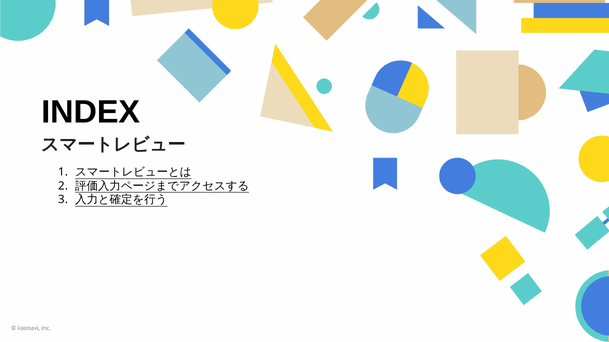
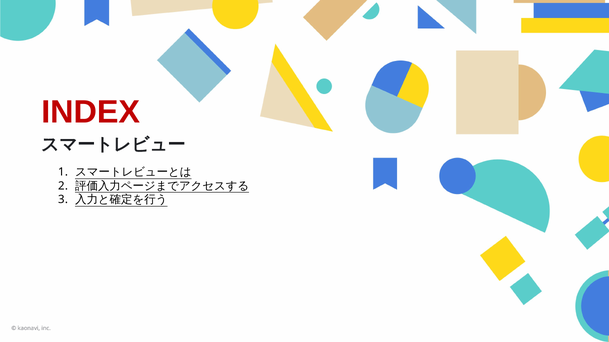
INDEX colour: black -> red
